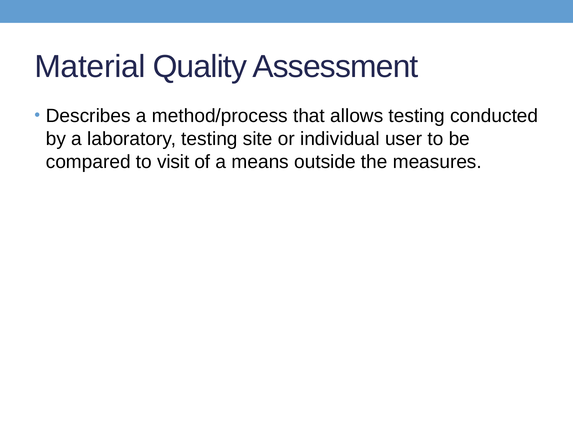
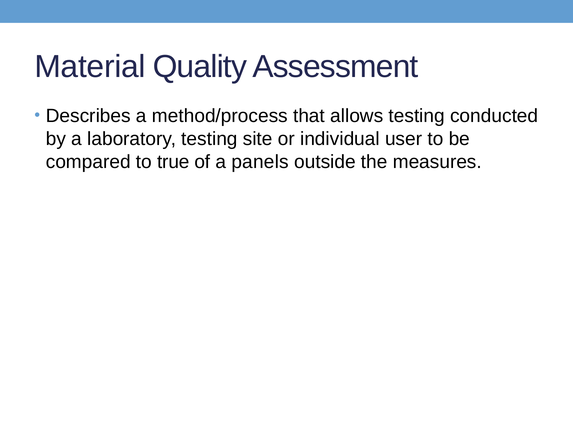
visit: visit -> true
means: means -> panels
